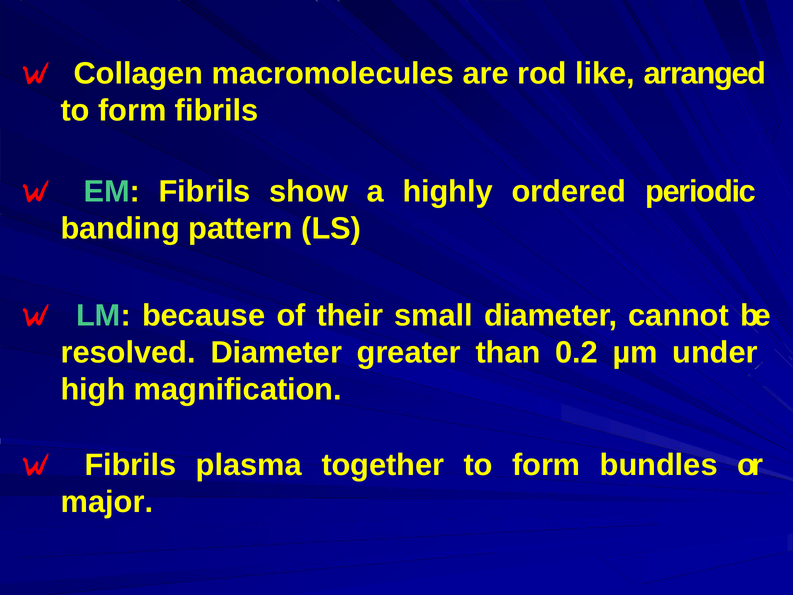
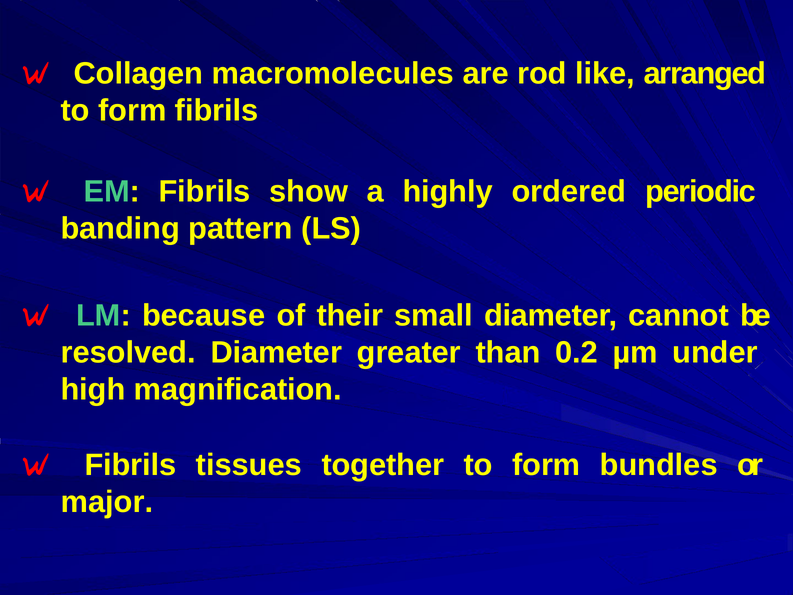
plasma: plasma -> tissues
